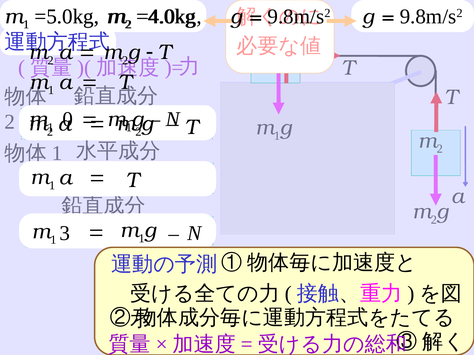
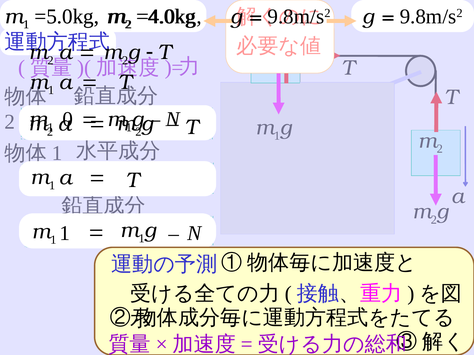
3 at (65, 234): 3 -> 1
